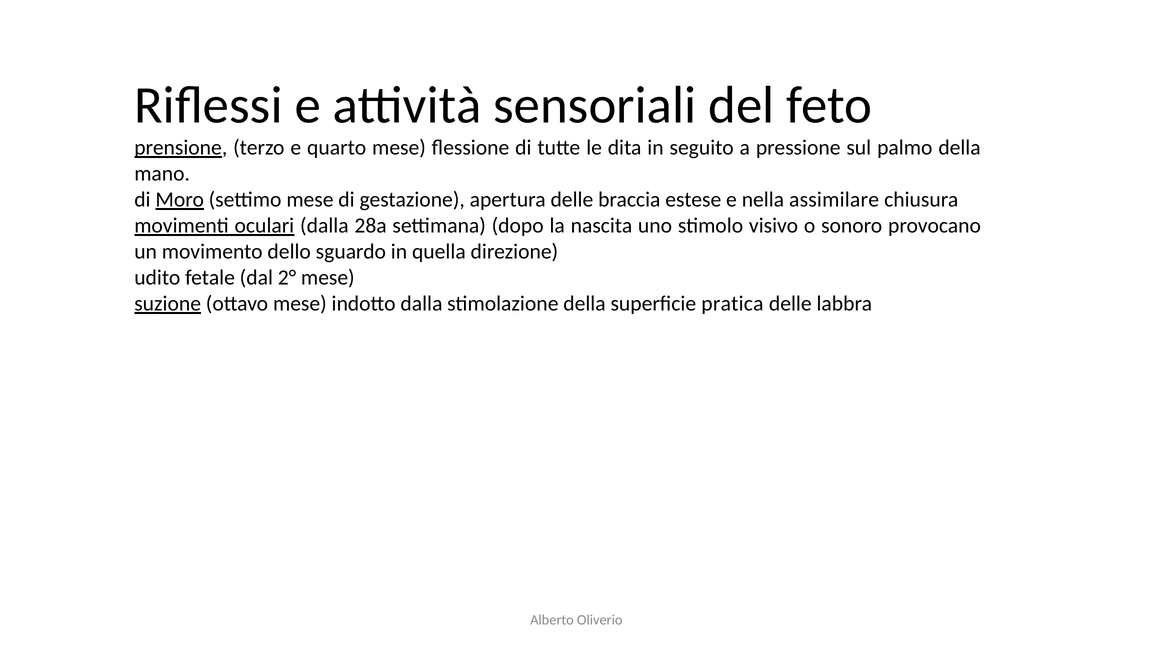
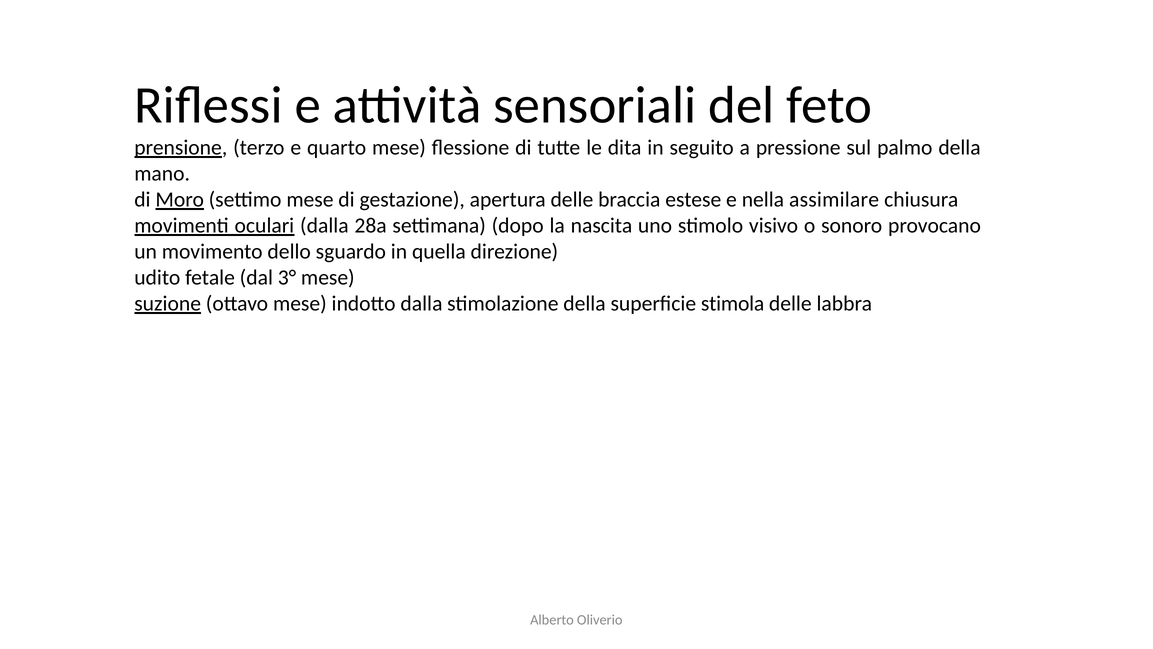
2°: 2° -> 3°
pratica: pratica -> stimola
